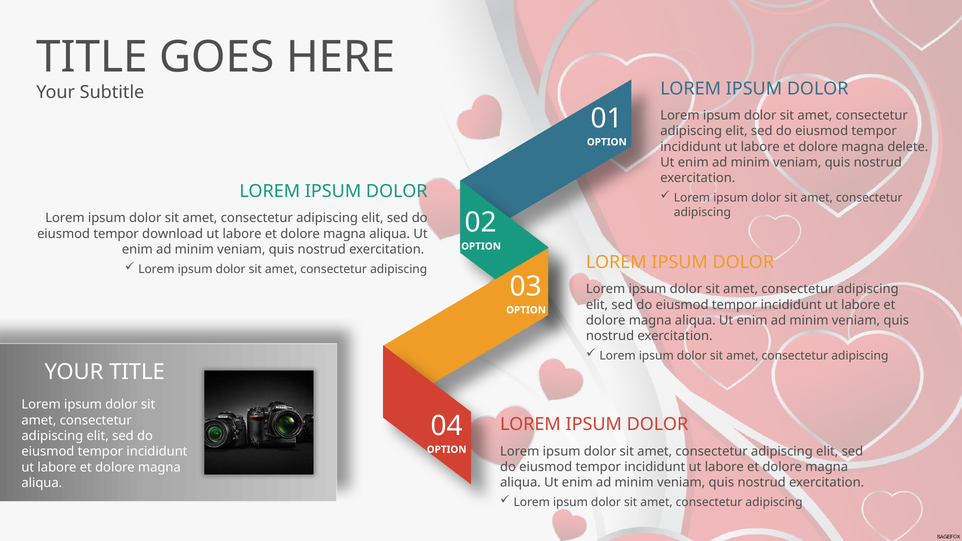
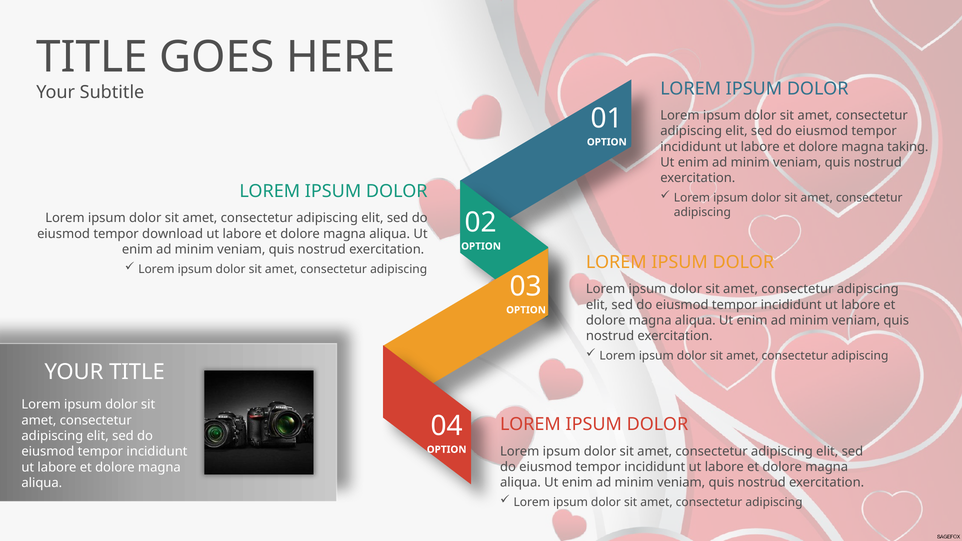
delete: delete -> taking
